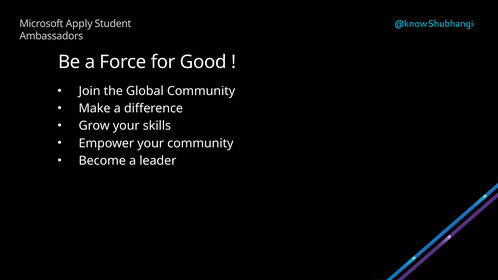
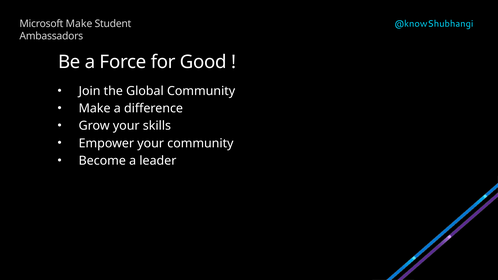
Microsoft Apply: Apply -> Make
